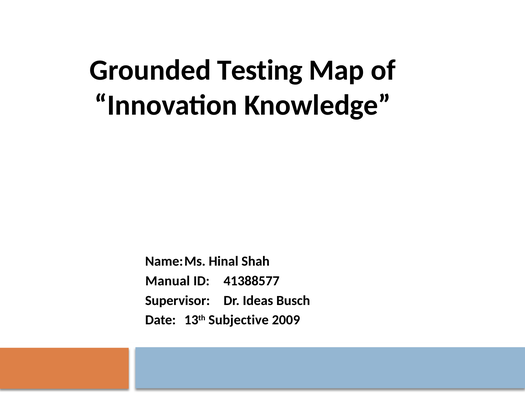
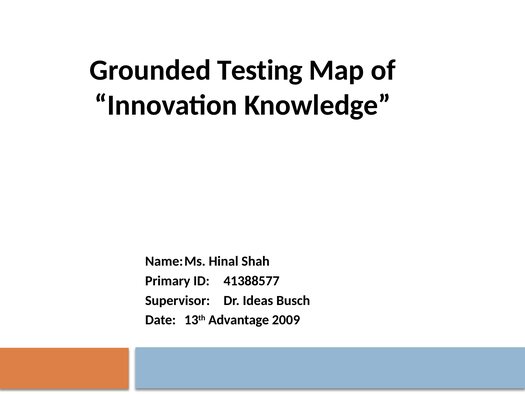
Manual: Manual -> Primary
Subjective: Subjective -> Advantage
